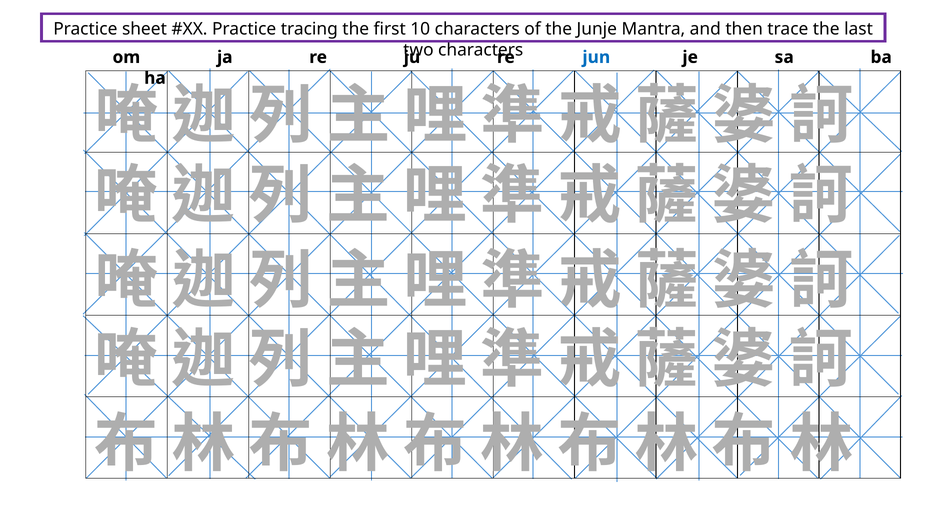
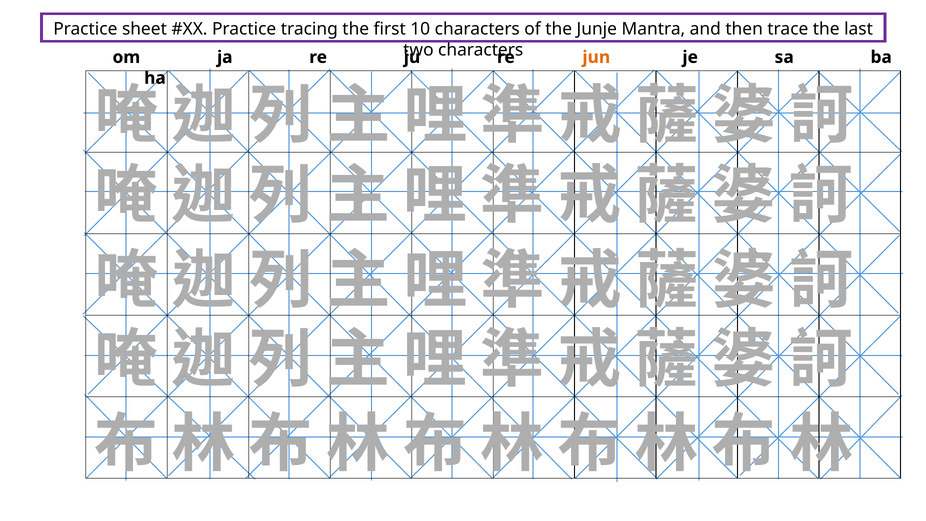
jun colour: blue -> orange
